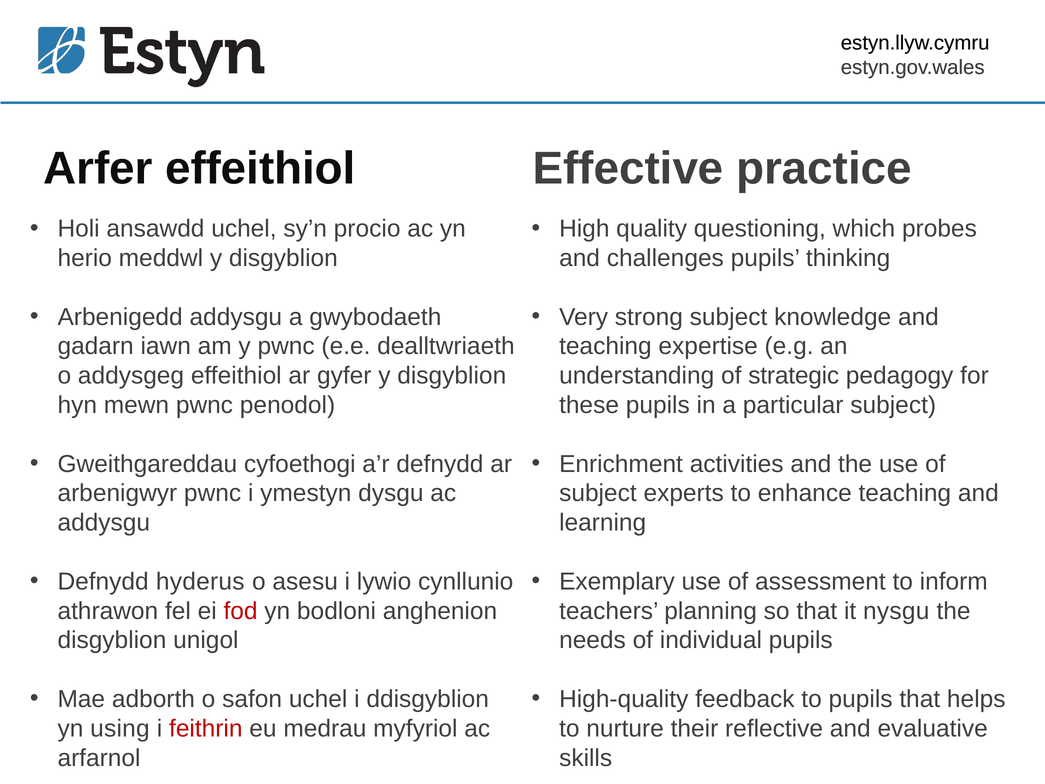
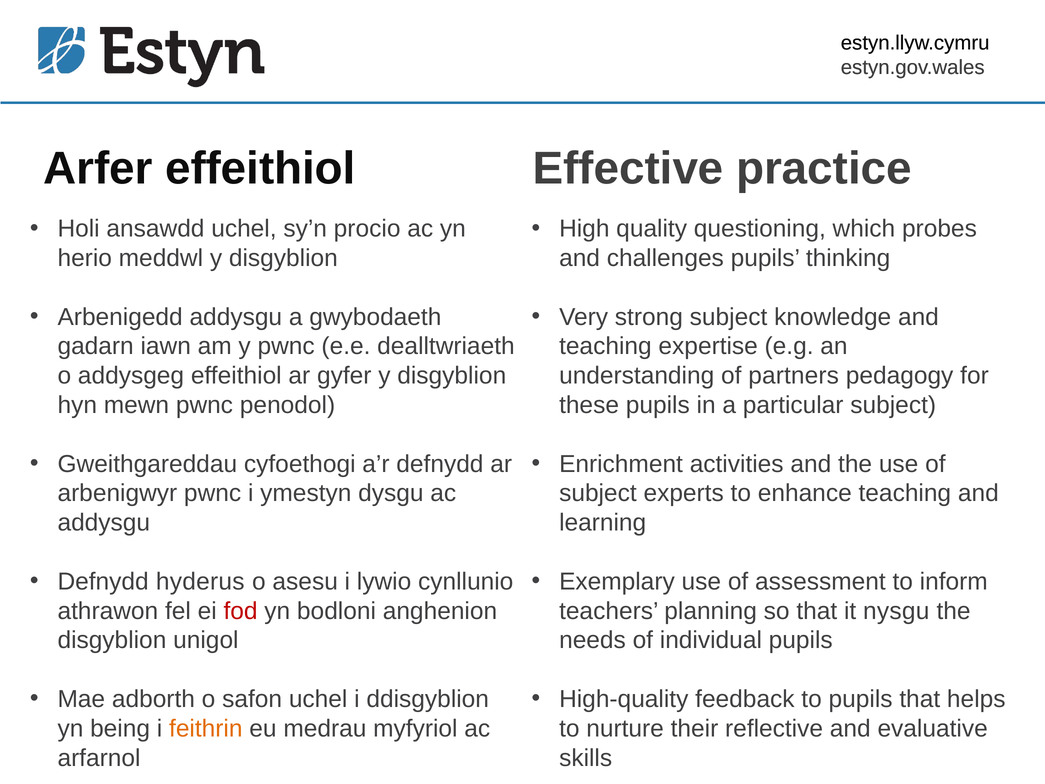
strategic: strategic -> partners
using: using -> being
feithrin colour: red -> orange
